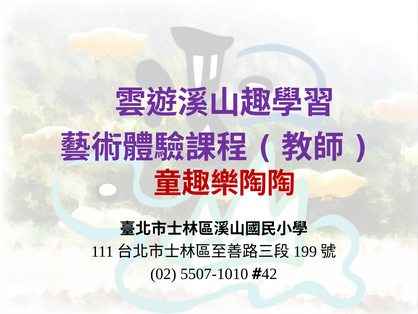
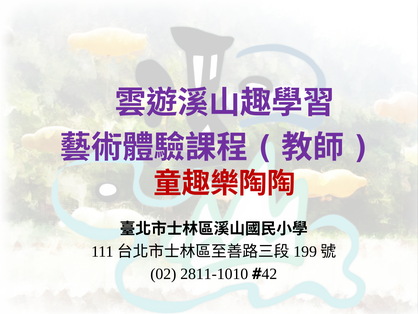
5507-1010: 5507-1010 -> 2811-1010
